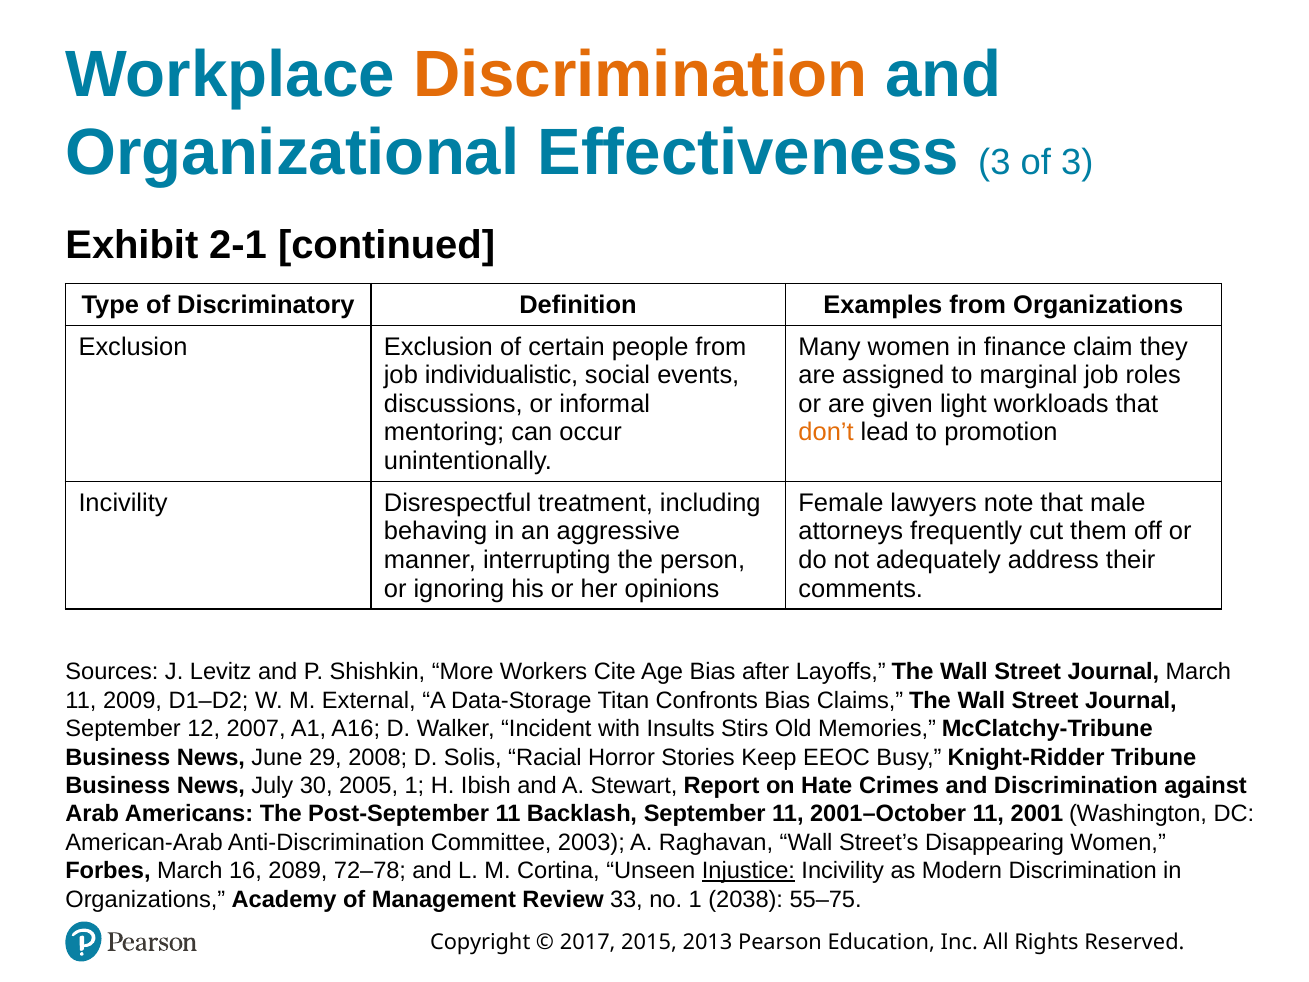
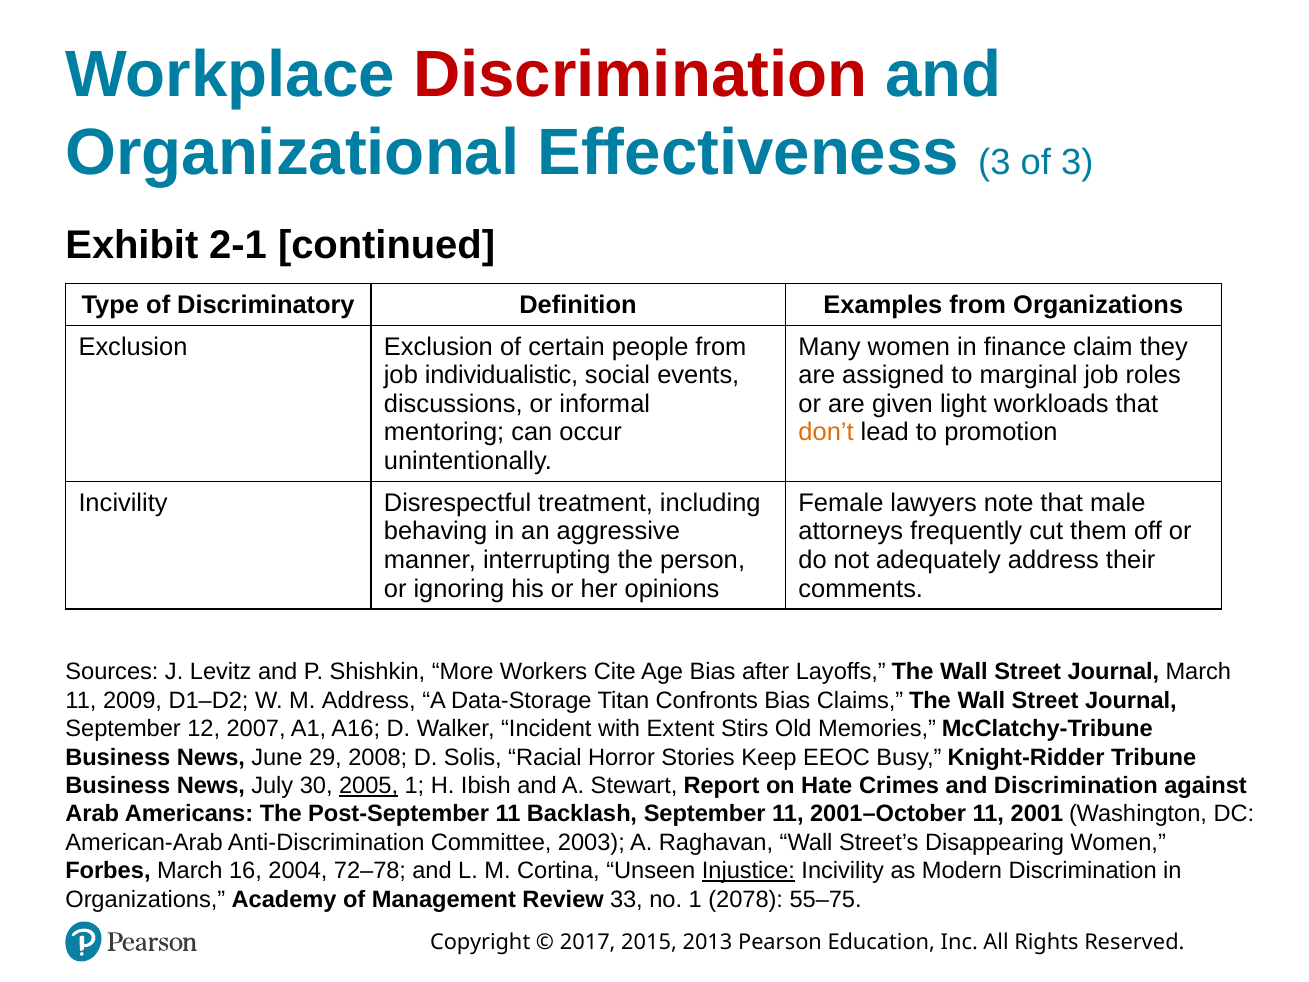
Discrimination at (640, 75) colour: orange -> red
M External: External -> Address
Insults: Insults -> Extent
2005 underline: none -> present
2089: 2089 -> 2004
2038: 2038 -> 2078
